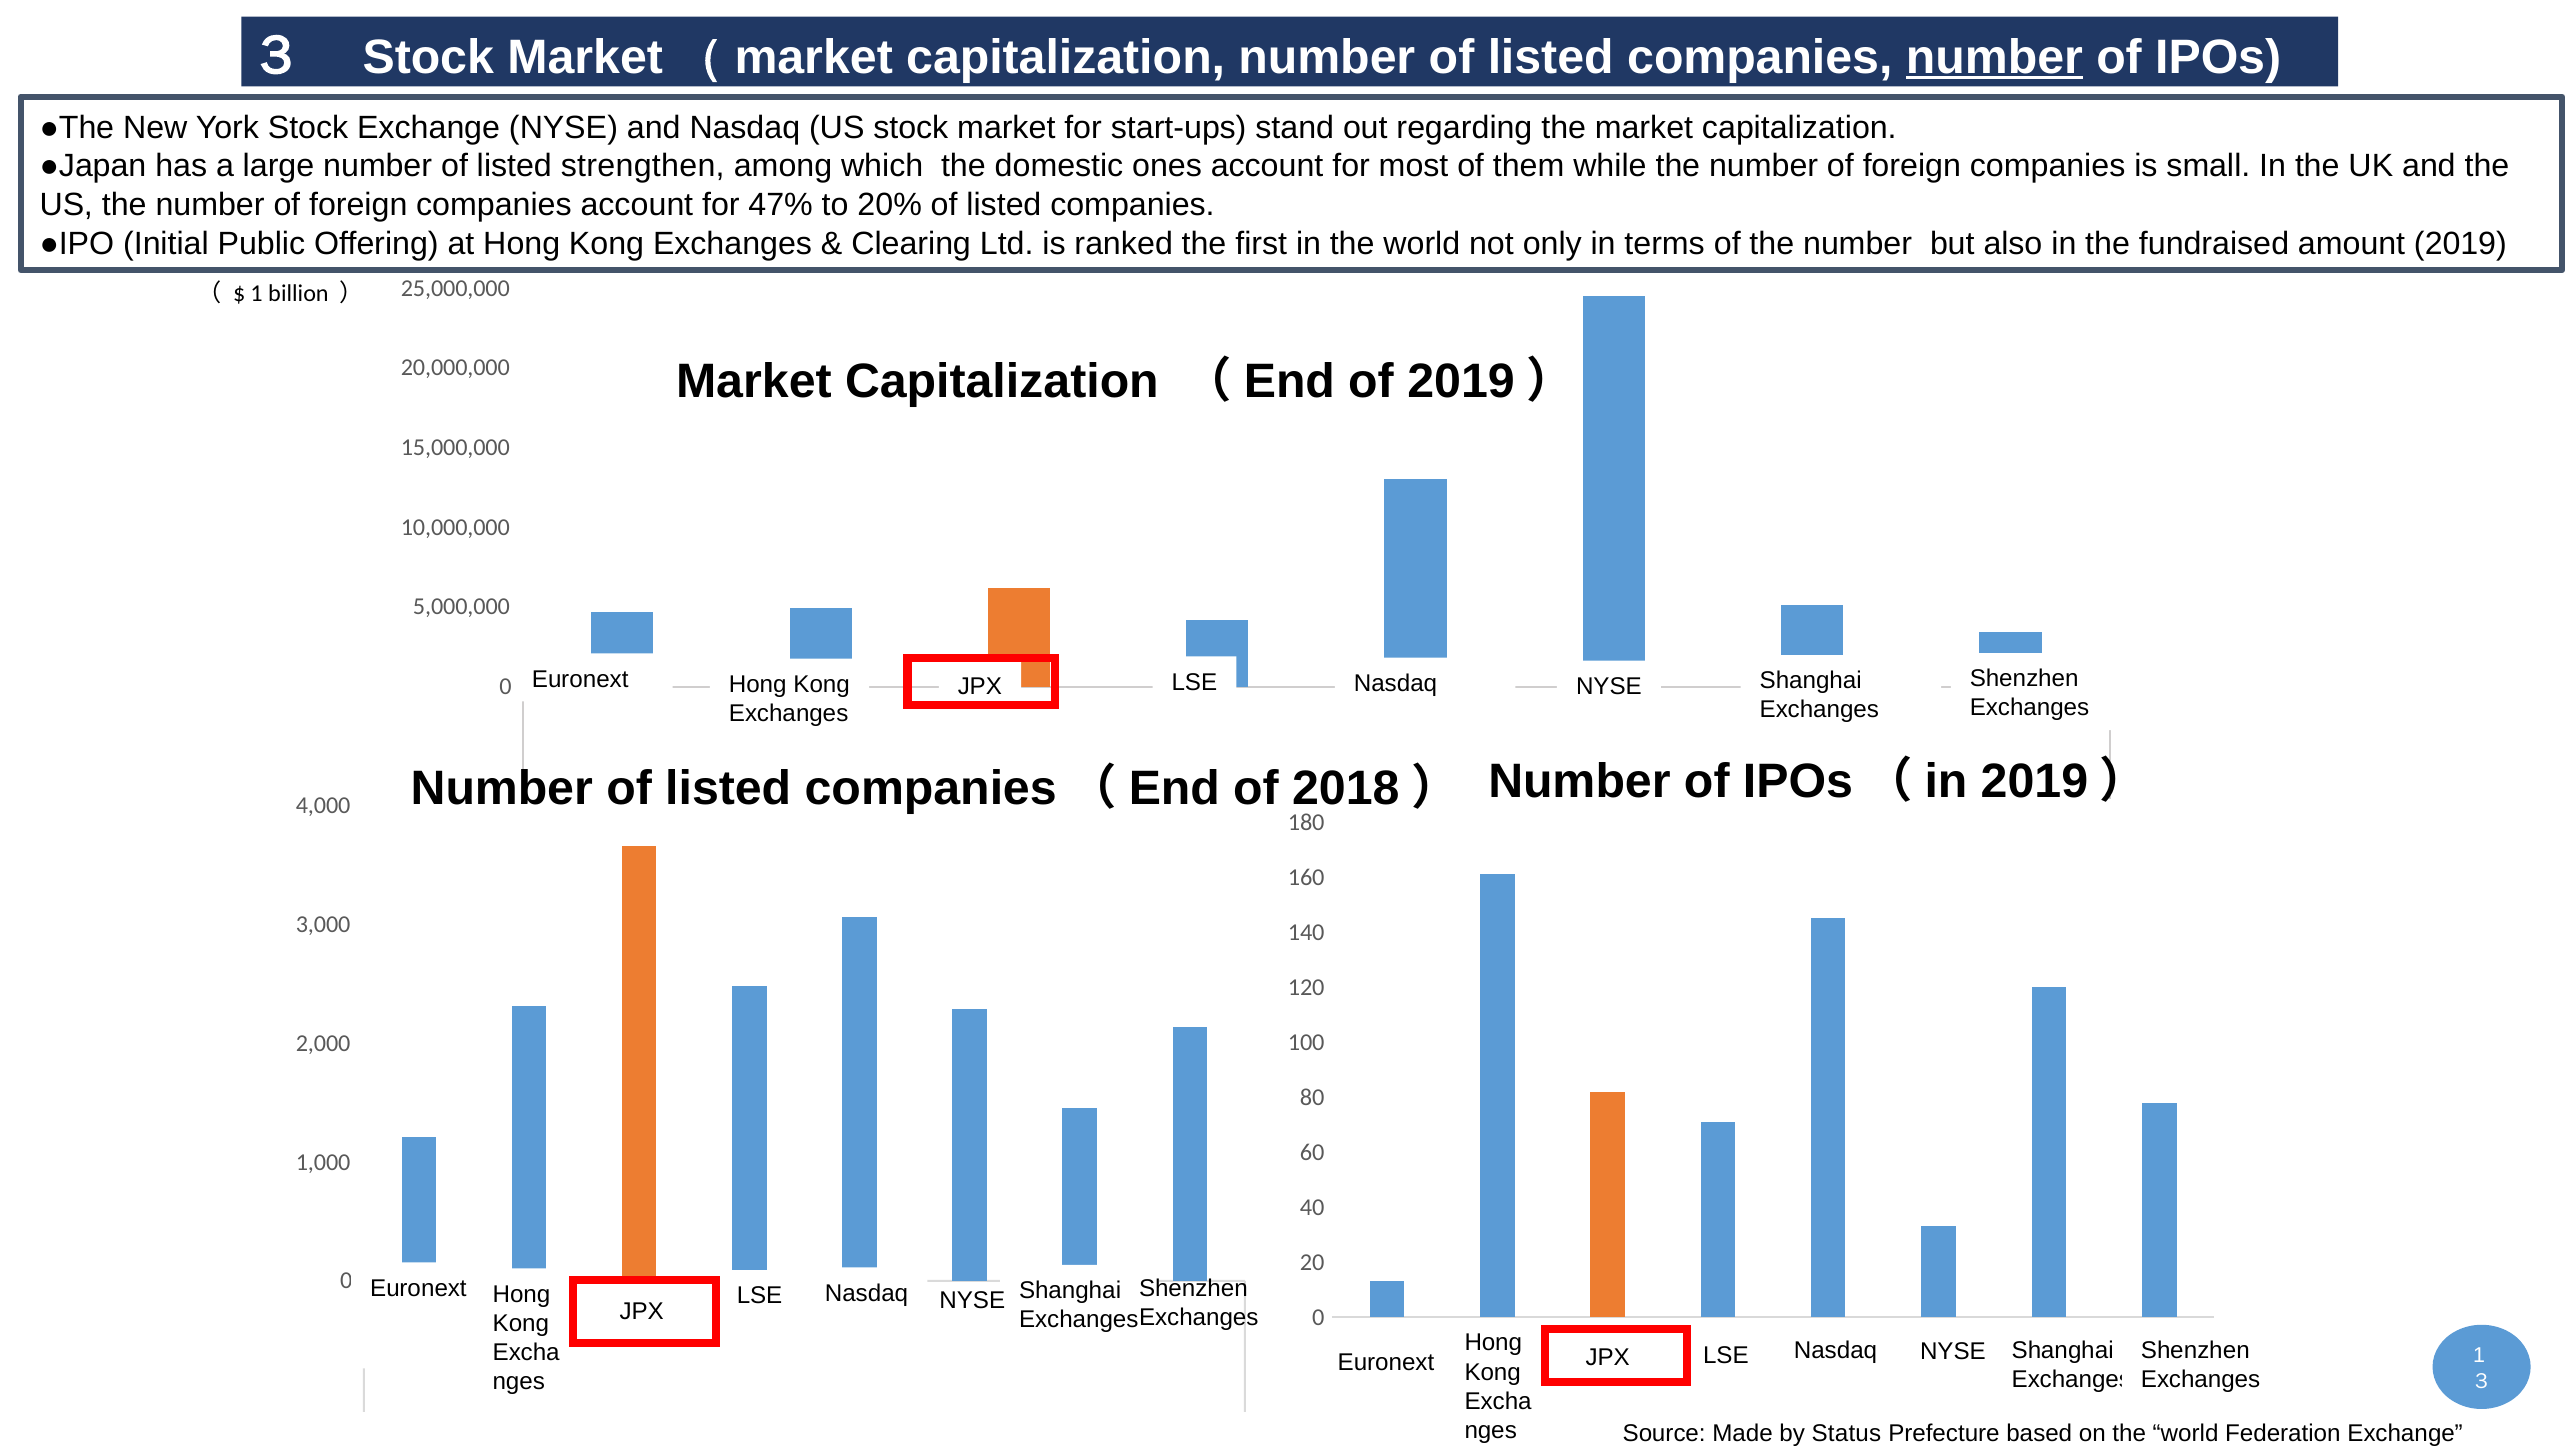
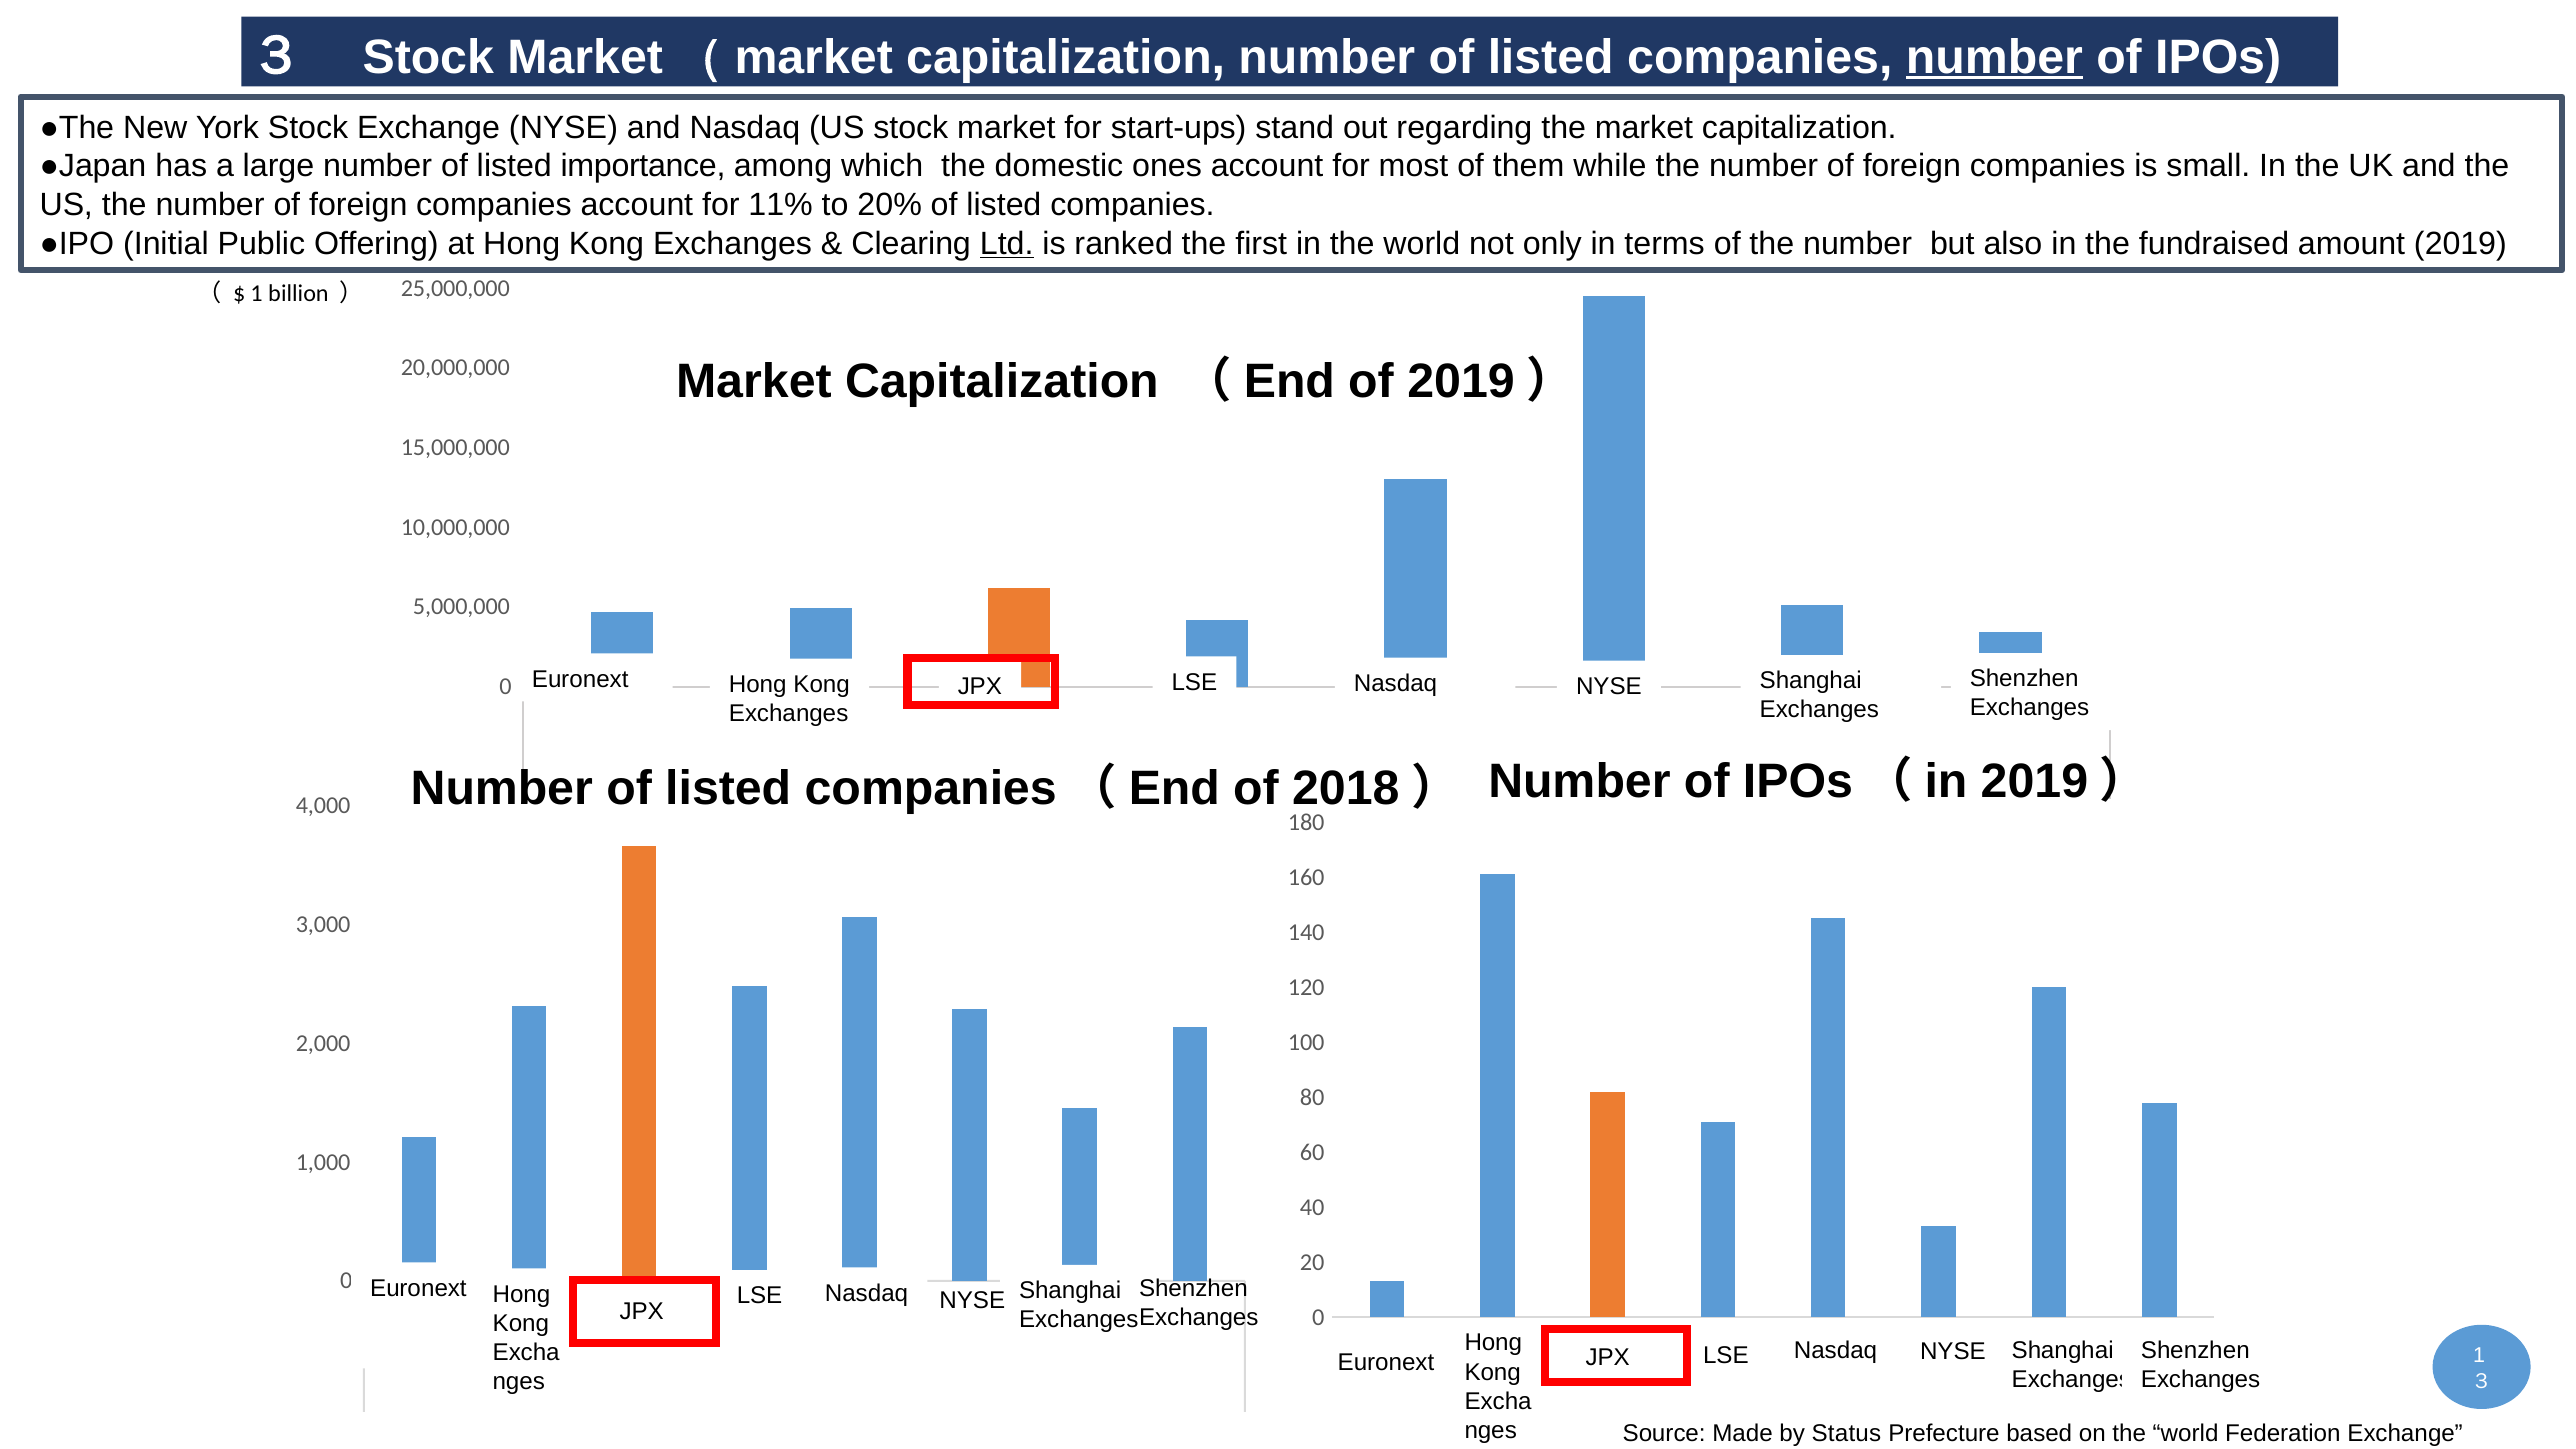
strengthen: strengthen -> importance
47%: 47% -> 11%
Ltd underline: none -> present
